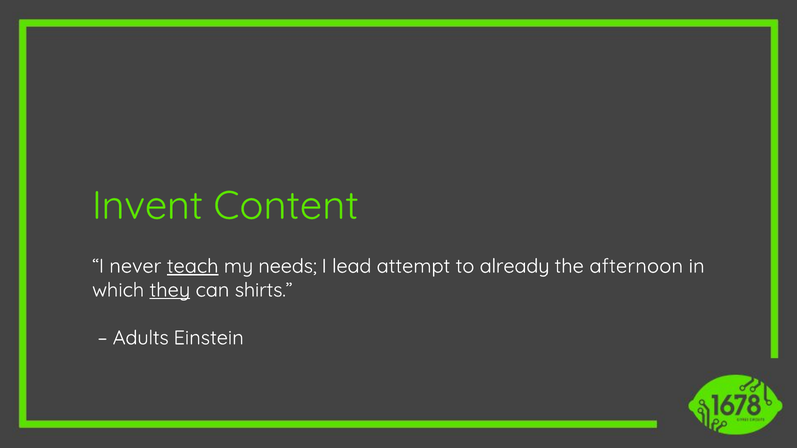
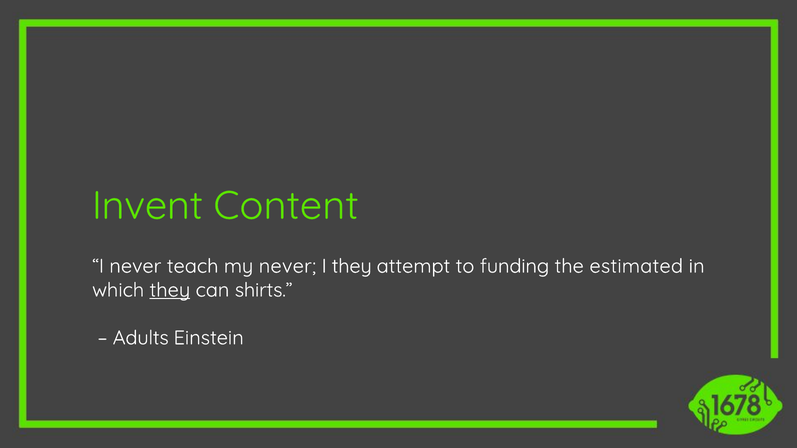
teach underline: present -> none
my needs: needs -> never
I lead: lead -> they
already: already -> funding
afternoon: afternoon -> estimated
